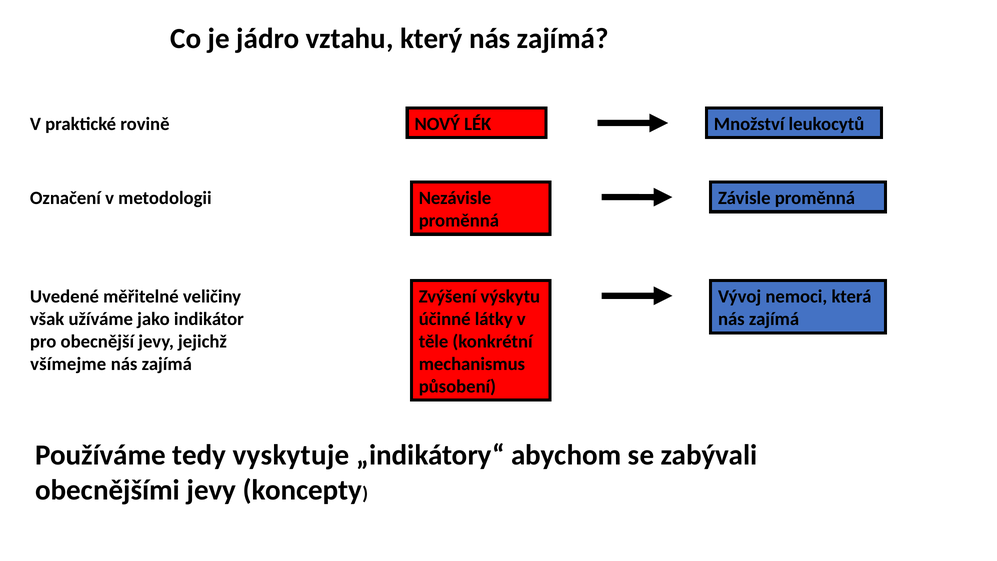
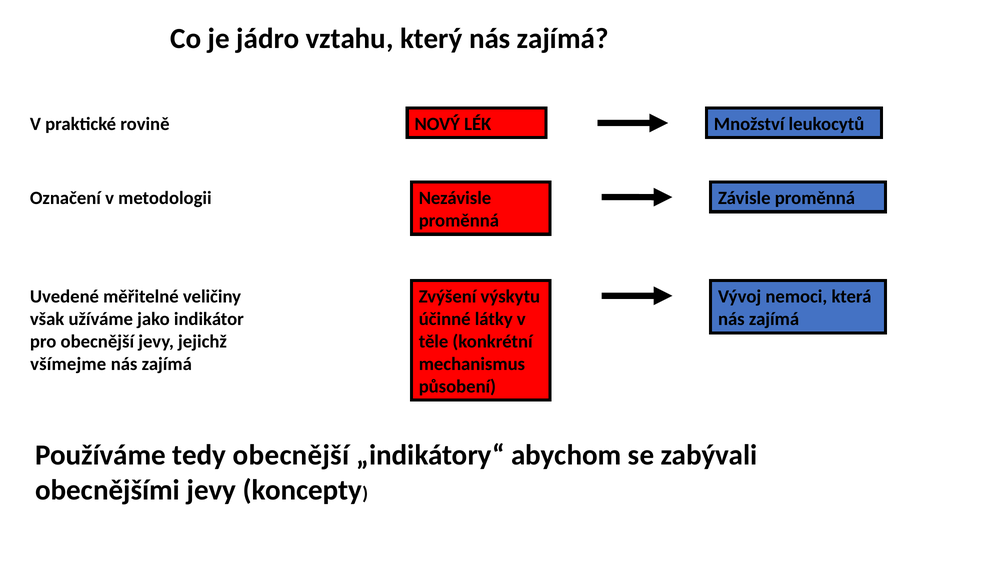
tedy vyskytuje: vyskytuje -> obecnější
